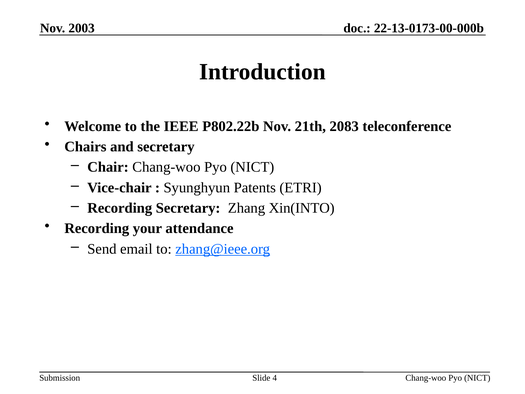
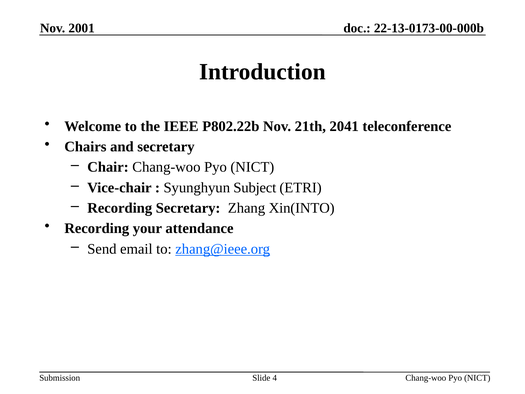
2003: 2003 -> 2001
2083: 2083 -> 2041
Patents: Patents -> Subject
